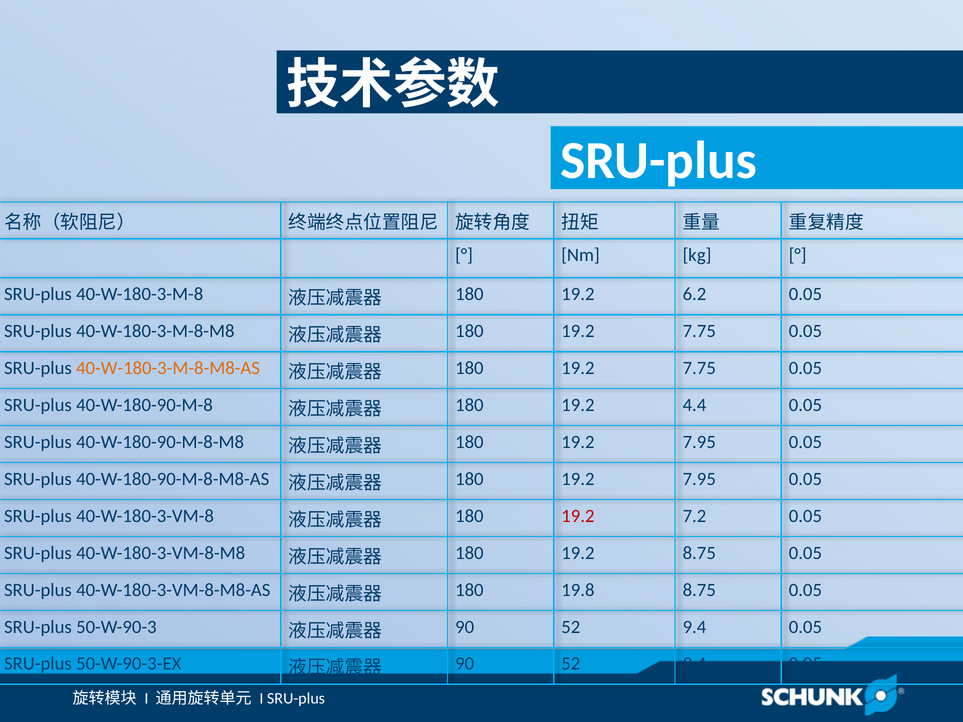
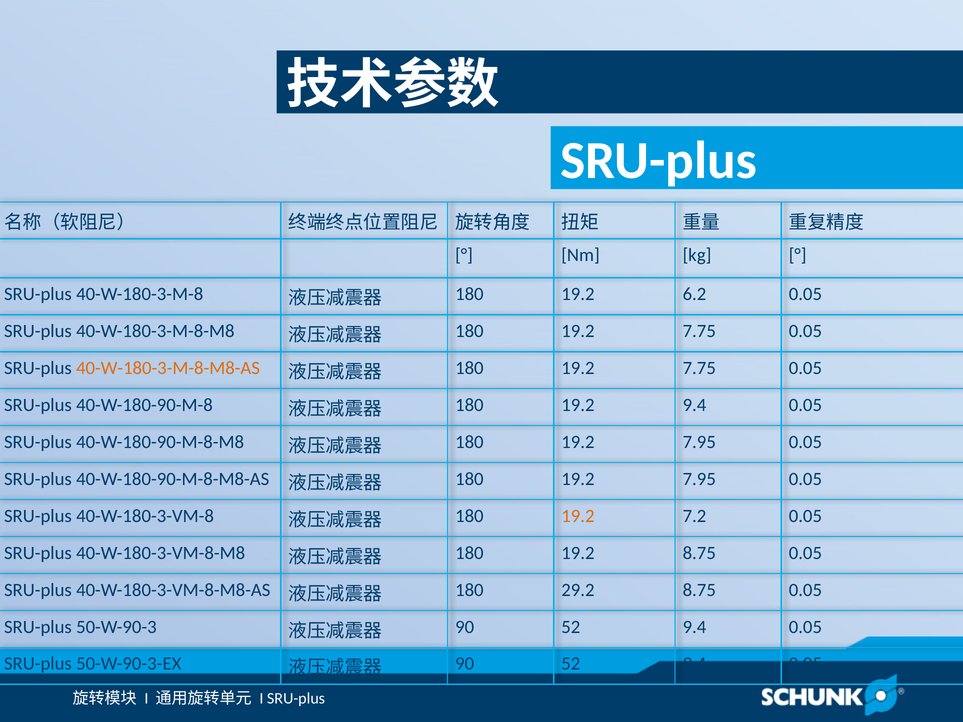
19.2 4.4: 4.4 -> 9.4
19.2 at (578, 516) colour: red -> orange
19.8: 19.8 -> 29.2
